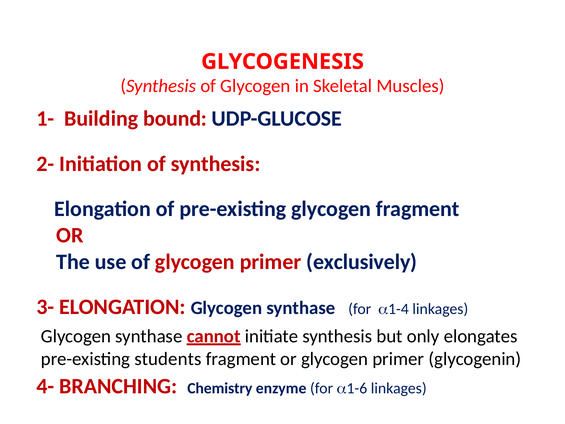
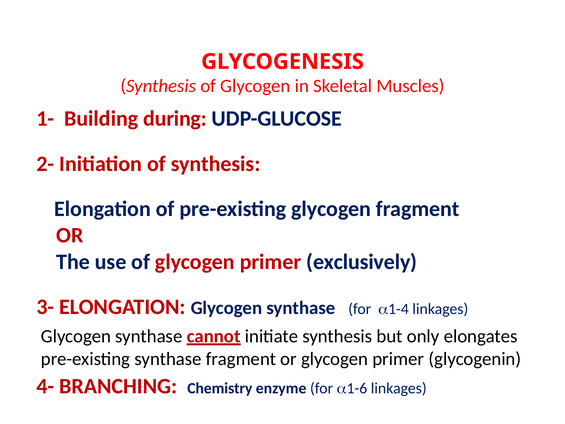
bound: bound -> during
pre-existing students: students -> synthase
